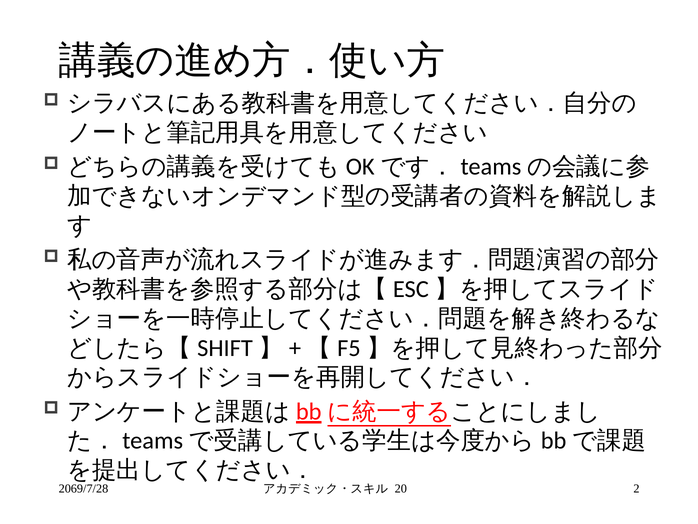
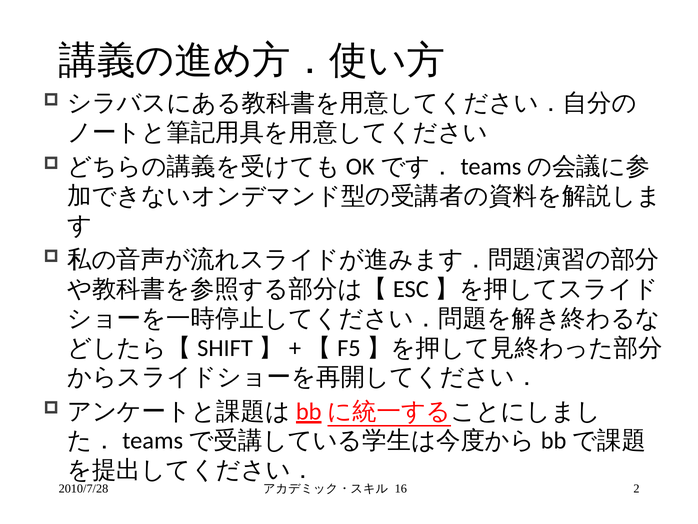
2069/7/28: 2069/7/28 -> 2010/7/28
20: 20 -> 16
